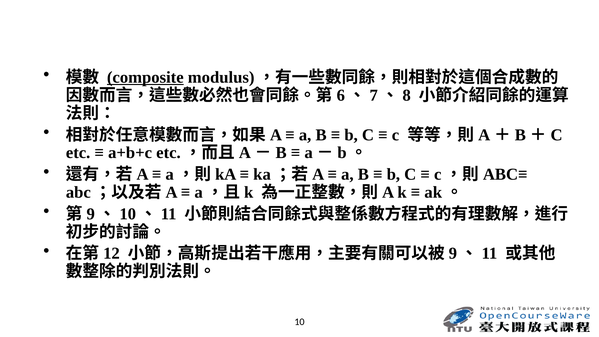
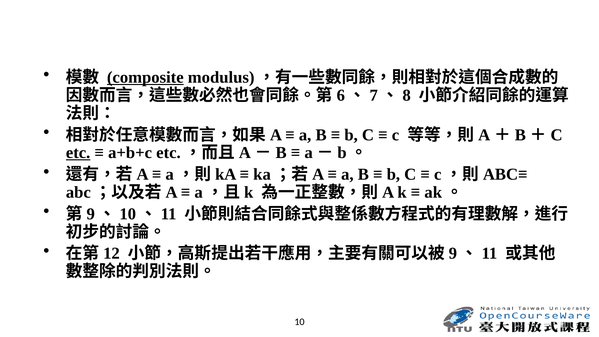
etc at (78, 153) underline: none -> present
